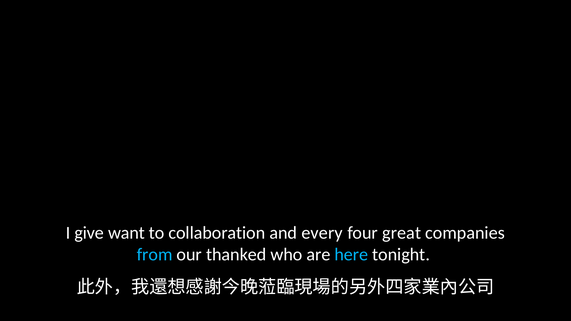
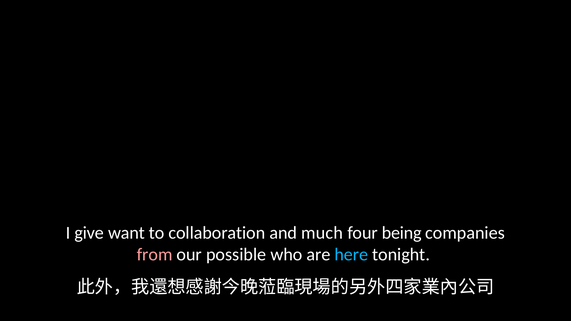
every: every -> much
great: great -> being
from colour: light blue -> pink
thanked: thanked -> possible
